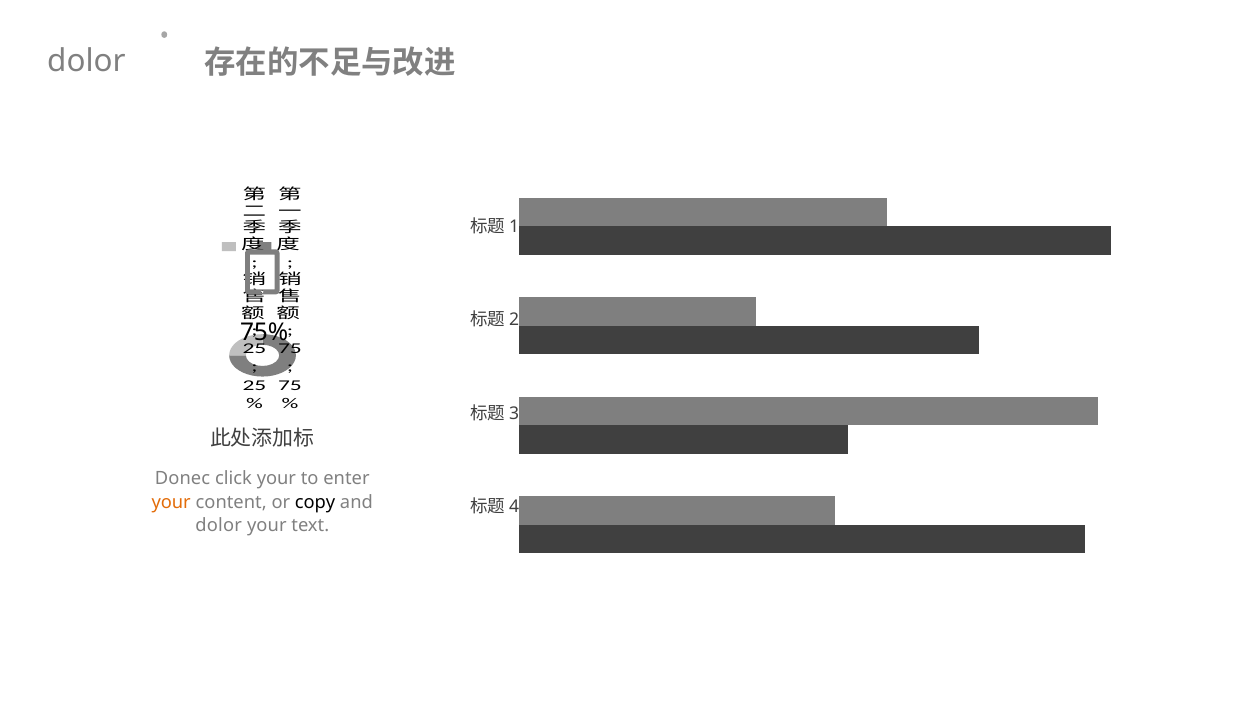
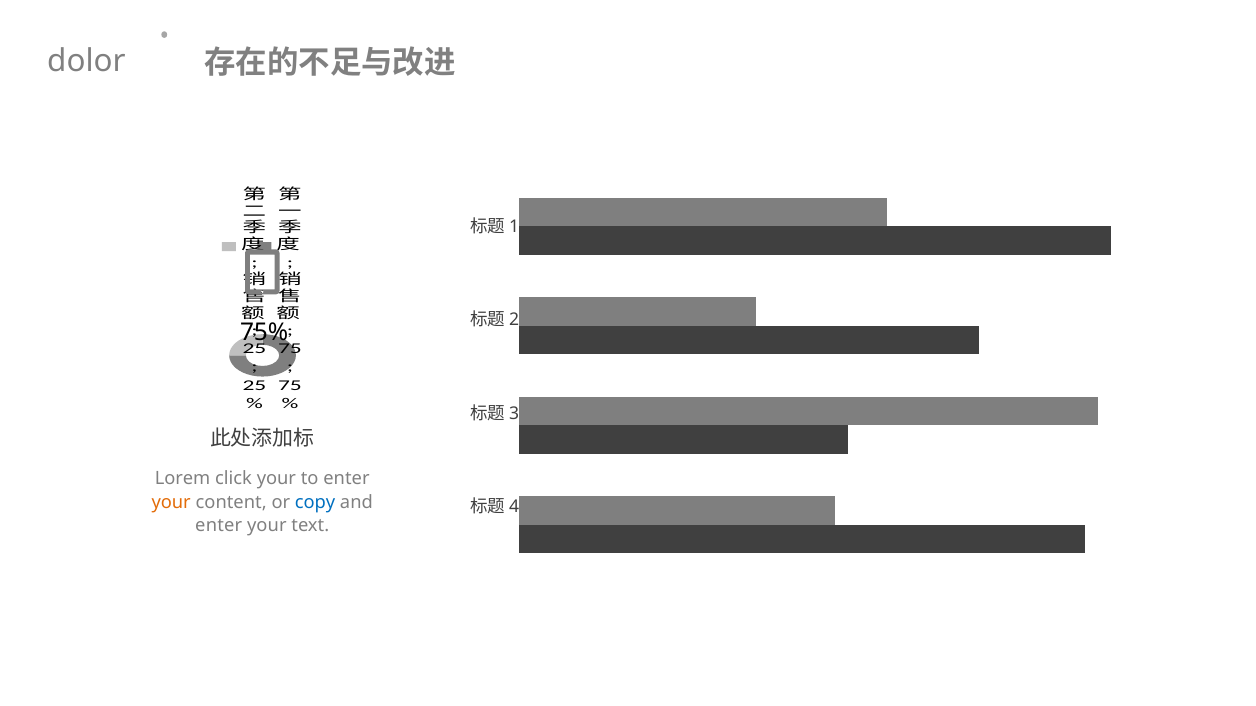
Donec: Donec -> Lorem
copy colour: black -> blue
dolor at (219, 526): dolor -> enter
